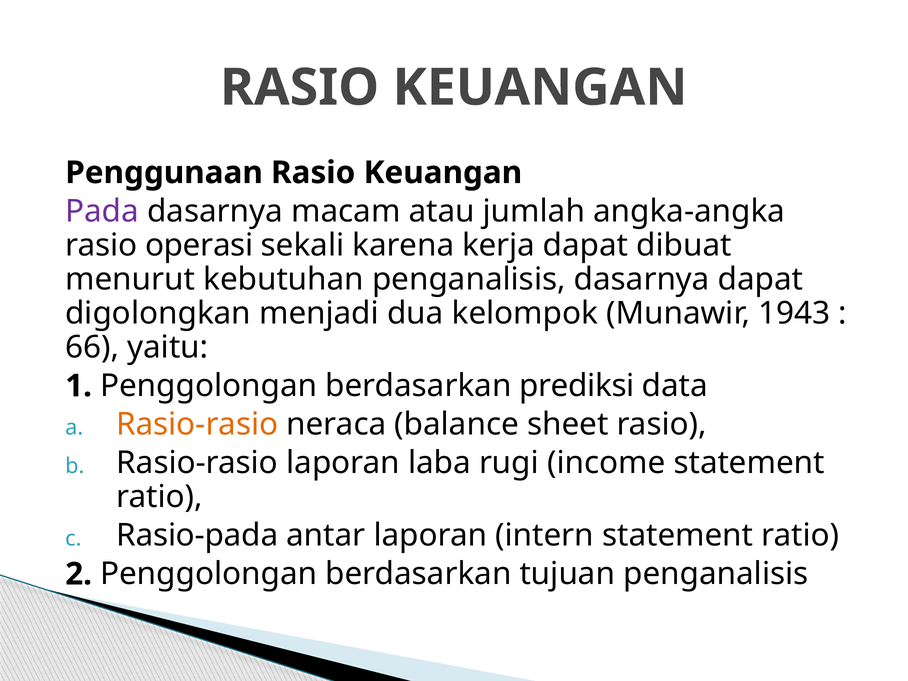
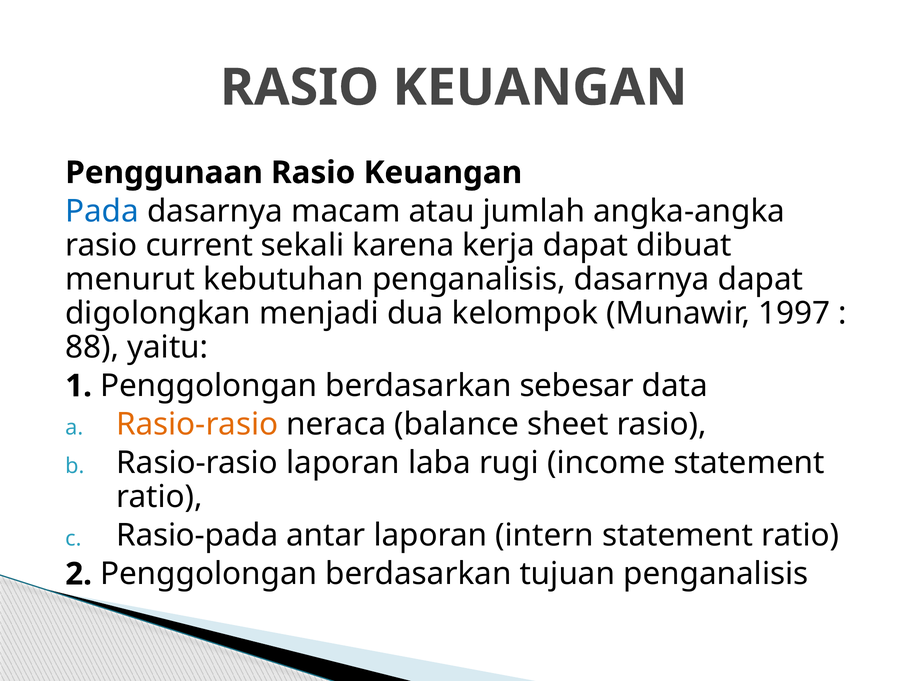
Pada colour: purple -> blue
operasi: operasi -> current
1943: 1943 -> 1997
66: 66 -> 88
prediksi: prediksi -> sebesar
